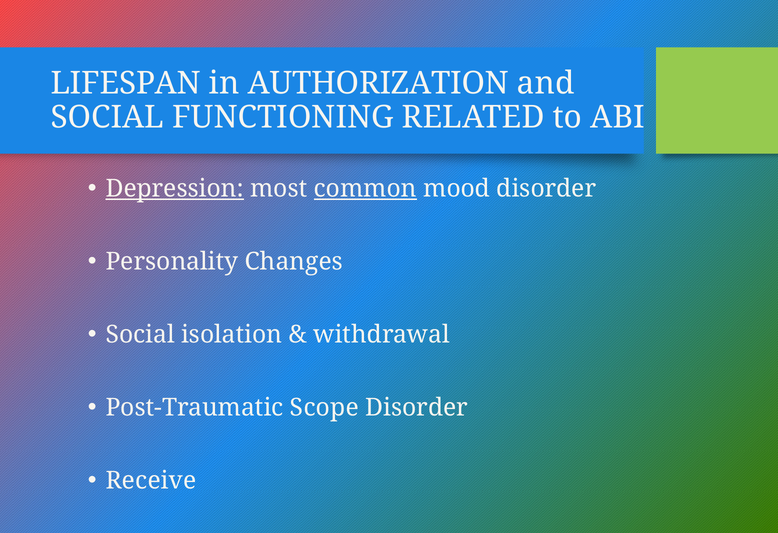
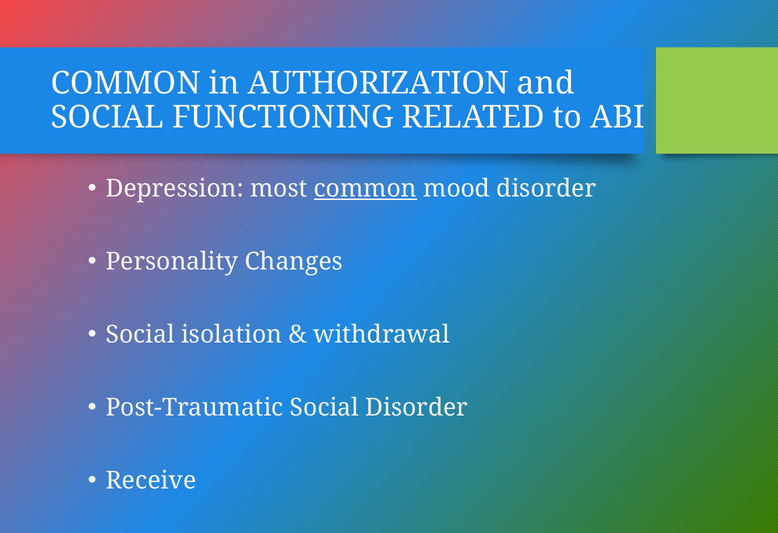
LIFESPAN at (126, 83): LIFESPAN -> COMMON
Depression underline: present -> none
Post-Traumatic Scope: Scope -> Social
